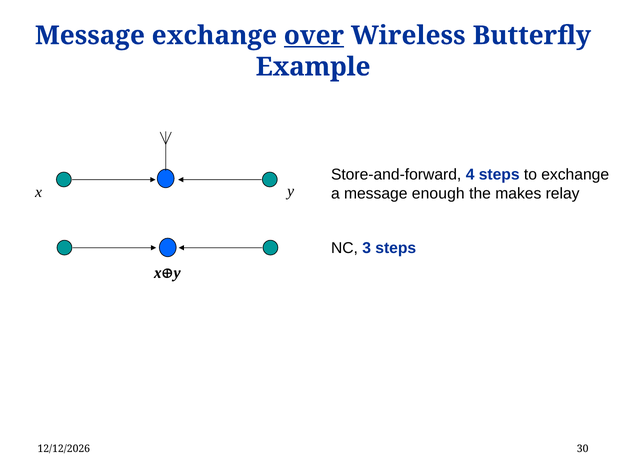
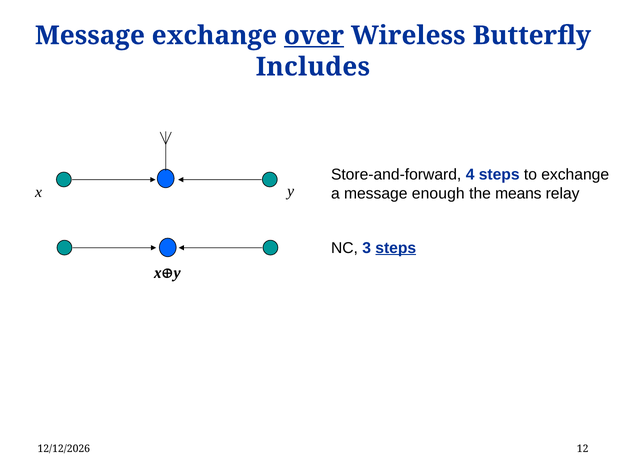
Example: Example -> Includes
makes: makes -> means
steps at (396, 248) underline: none -> present
30: 30 -> 12
